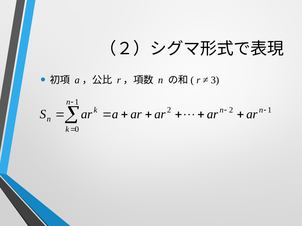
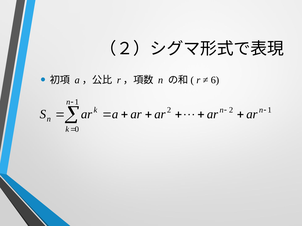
3: 3 -> 6
